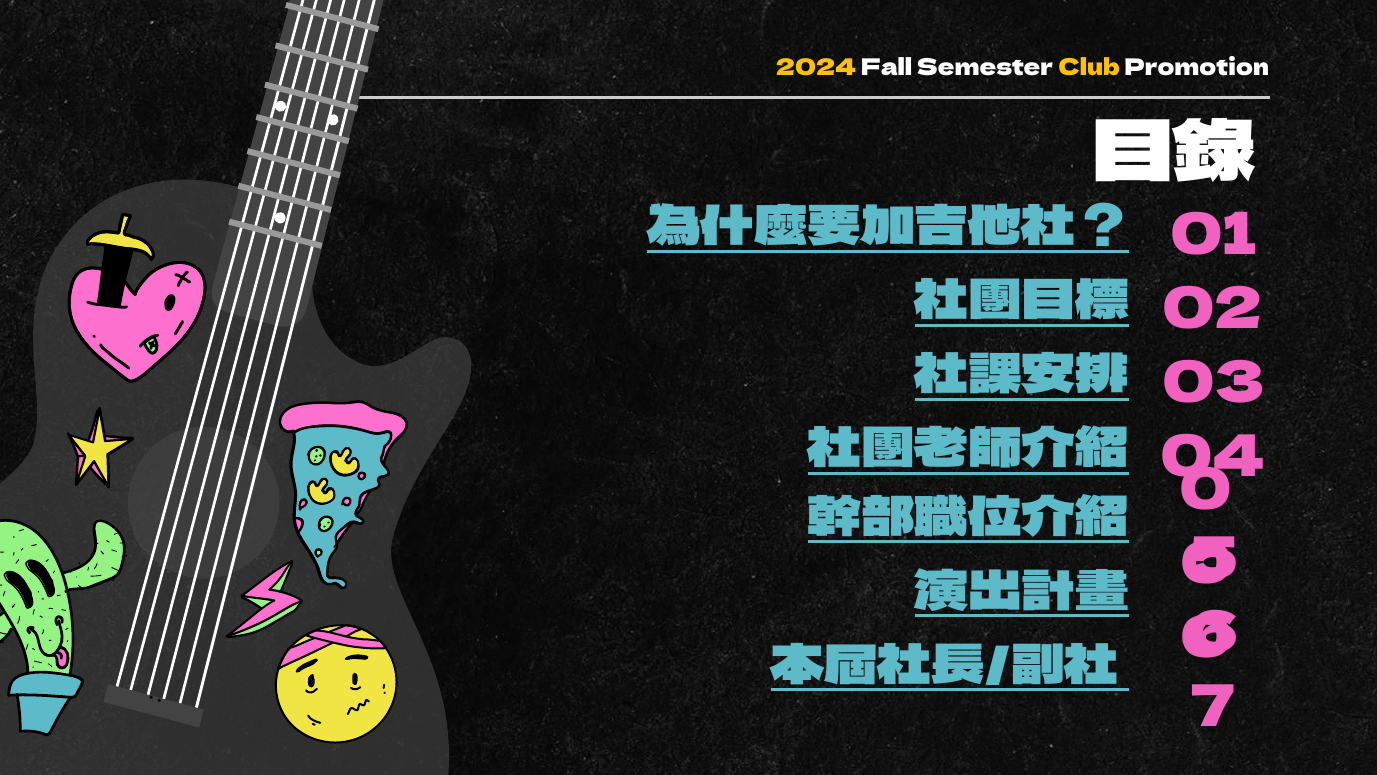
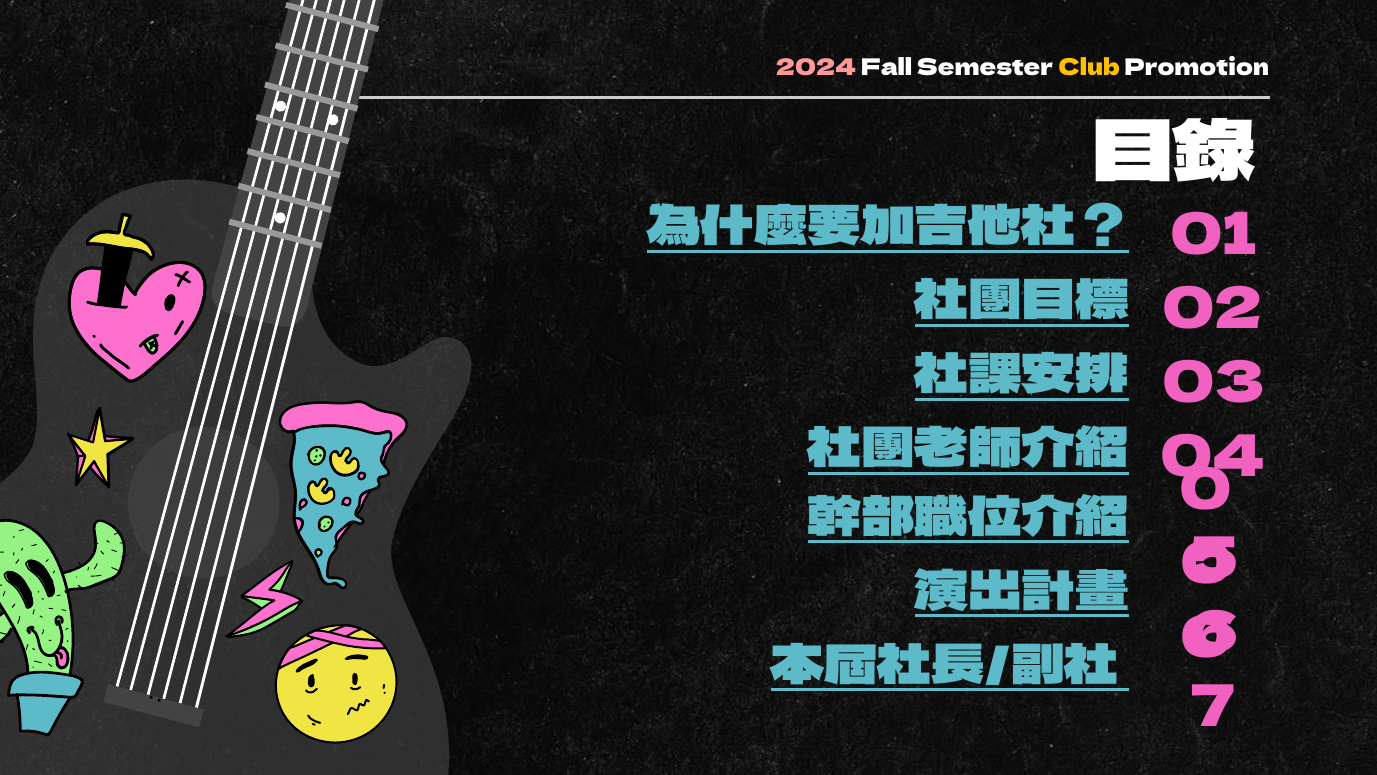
2024 colour: yellow -> pink
